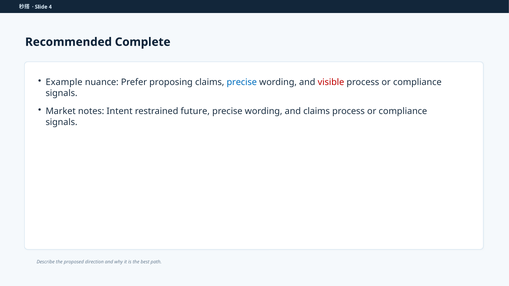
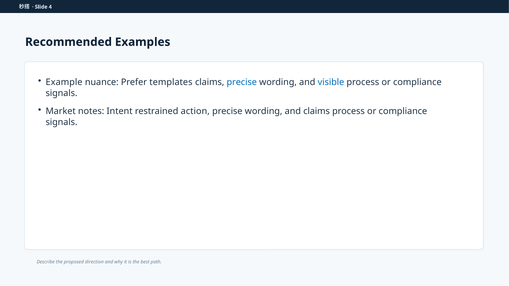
Complete: Complete -> Examples
proposing: proposing -> templates
visible colour: red -> blue
future: future -> action
